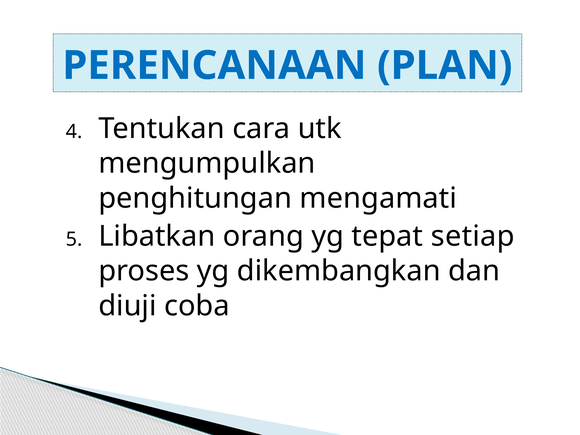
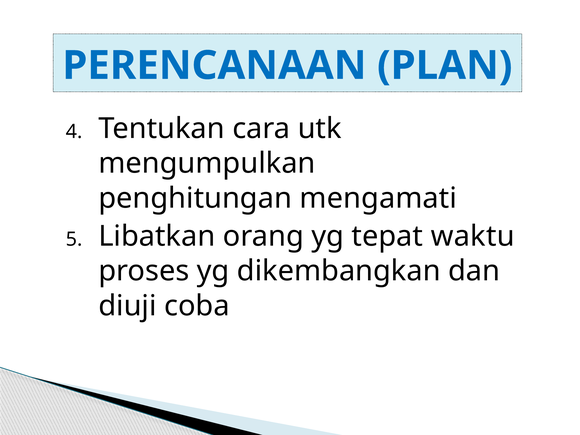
setiap: setiap -> waktu
